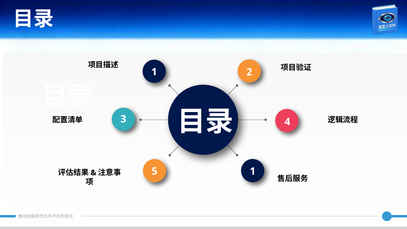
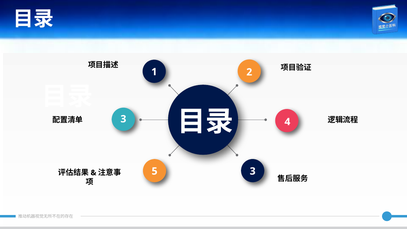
5 1: 1 -> 3
